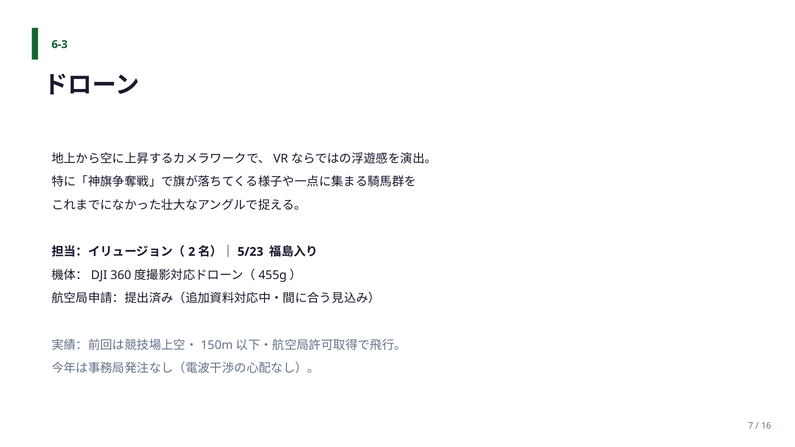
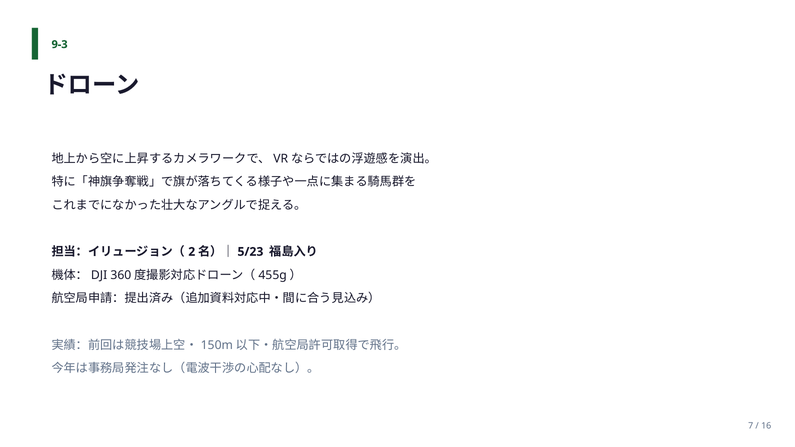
6-3: 6-3 -> 9-3
